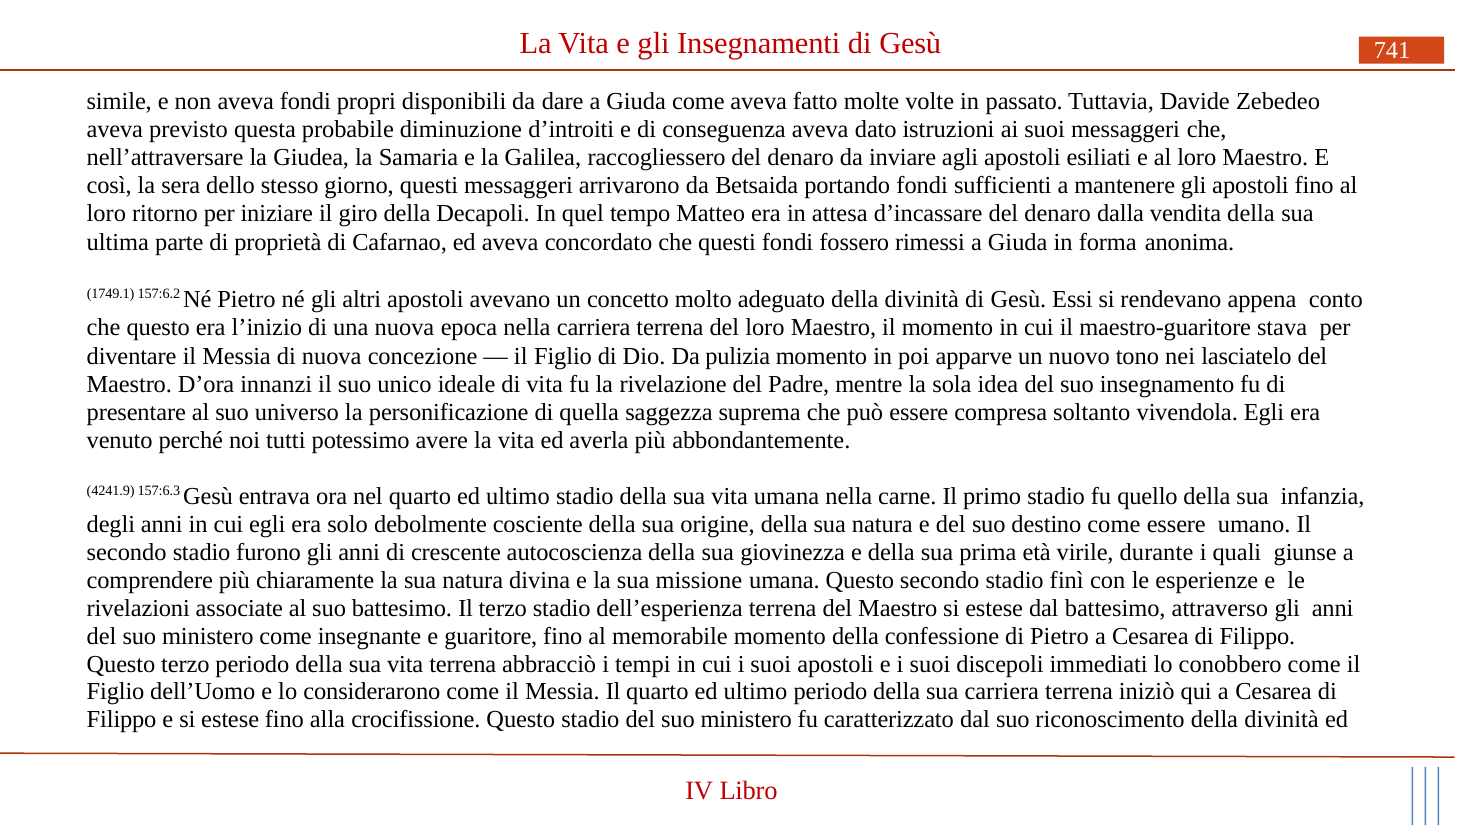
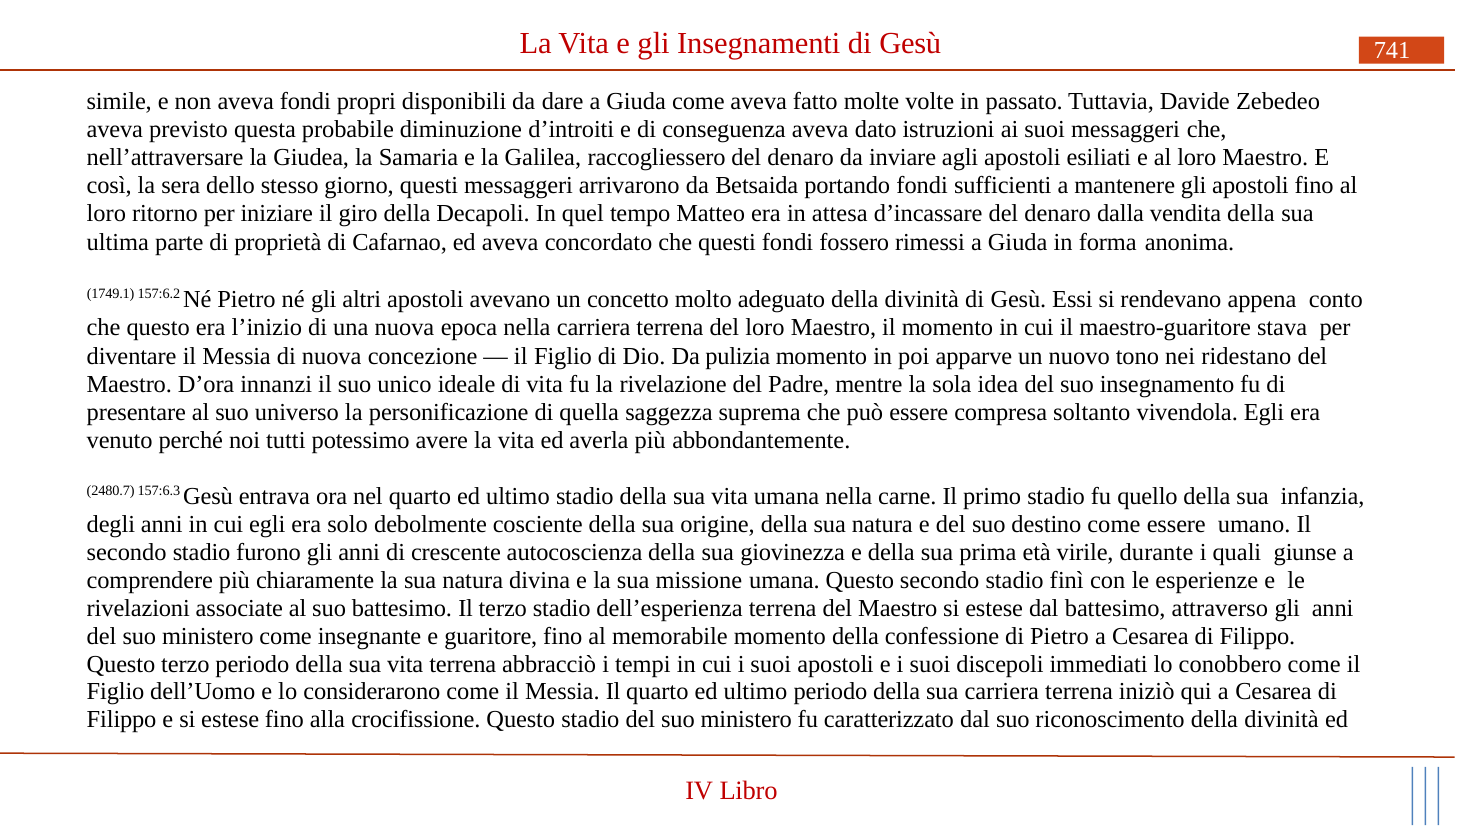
lasciatelo: lasciatelo -> ridestano
4241.9: 4241.9 -> 2480.7
